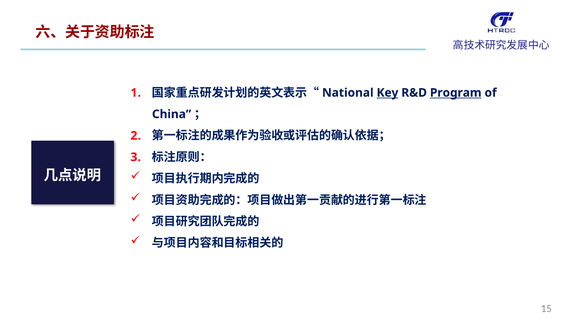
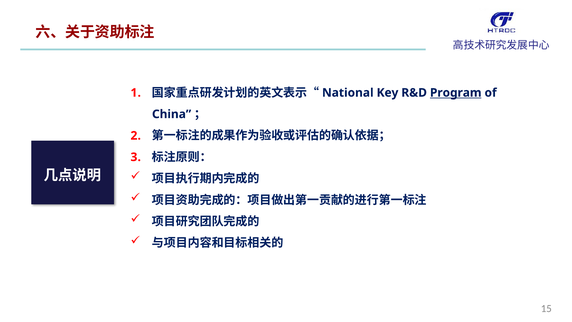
Key underline: present -> none
